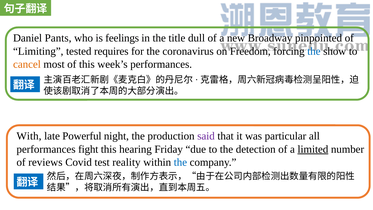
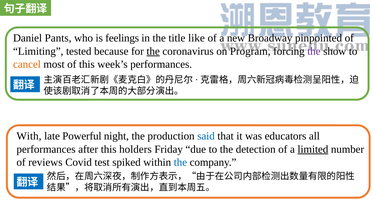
dull: dull -> like
requires: requires -> because
the at (153, 51) underline: none -> present
Freedom: Freedom -> Program
the at (314, 51) colour: blue -> purple
said colour: purple -> blue
particular: particular -> educators
fight: fight -> after
hearing: hearing -> holders
reality: reality -> spiked
